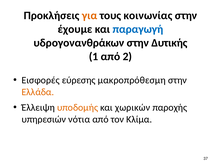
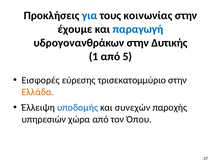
για colour: orange -> blue
2: 2 -> 5
μακροπρόθεσμη: μακροπρόθεσμη -> τρισεκατομμύριο
υποδομής colour: orange -> blue
χωρικών: χωρικών -> συνεχών
νότια: νότια -> χώρα
Κλίμα: Κλίμα -> Όπου
